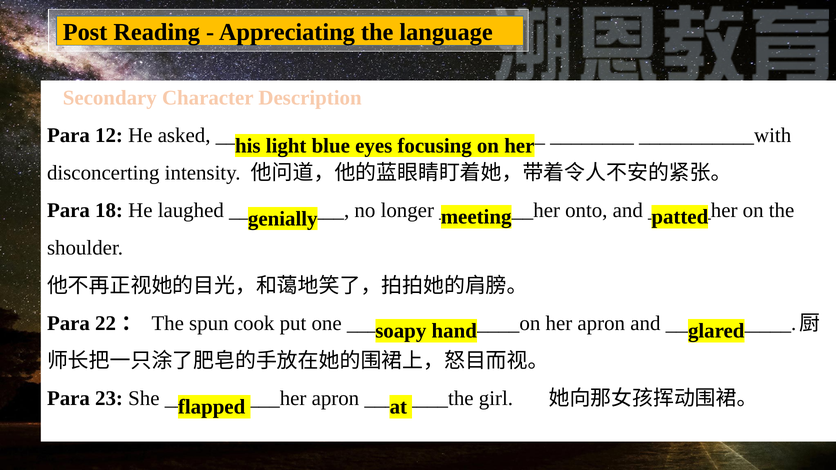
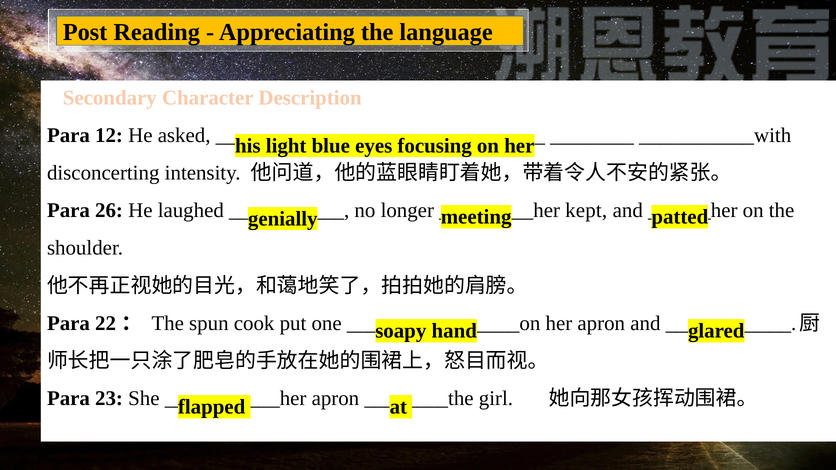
18: 18 -> 26
onto: onto -> kept
